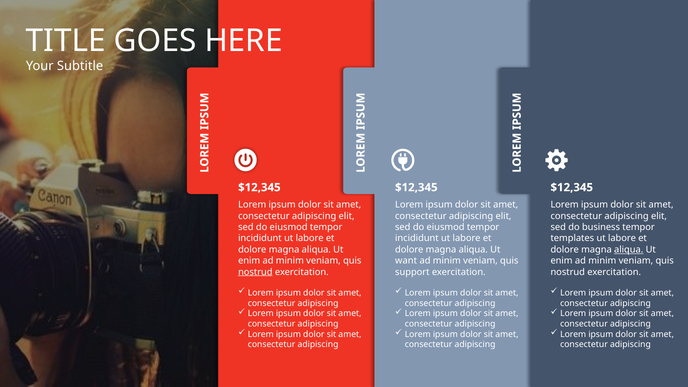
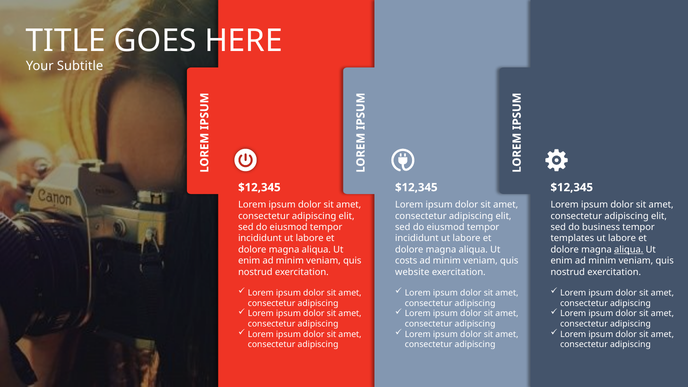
want: want -> costs
nostrud at (255, 272) underline: present -> none
support: support -> website
